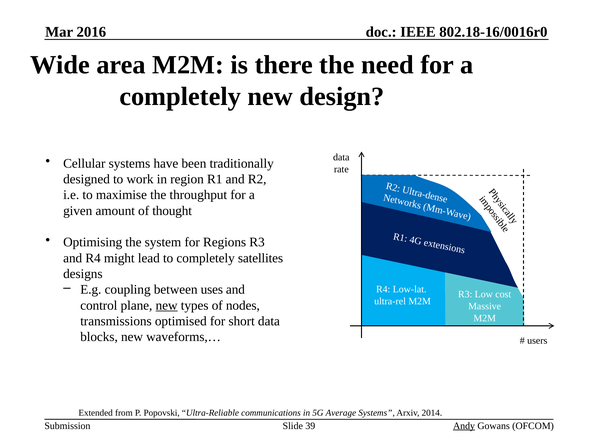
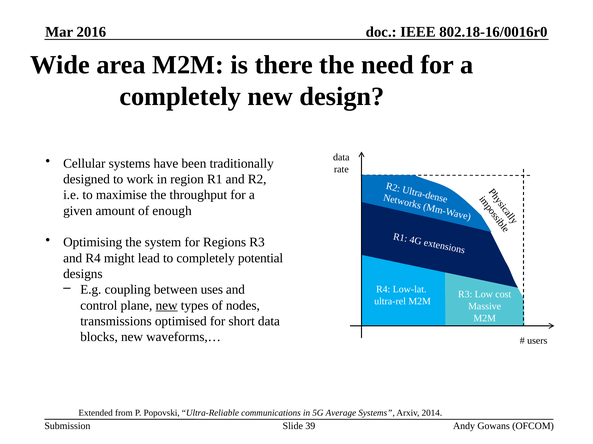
thought: thought -> enough
satellites: satellites -> potential
Andy underline: present -> none
